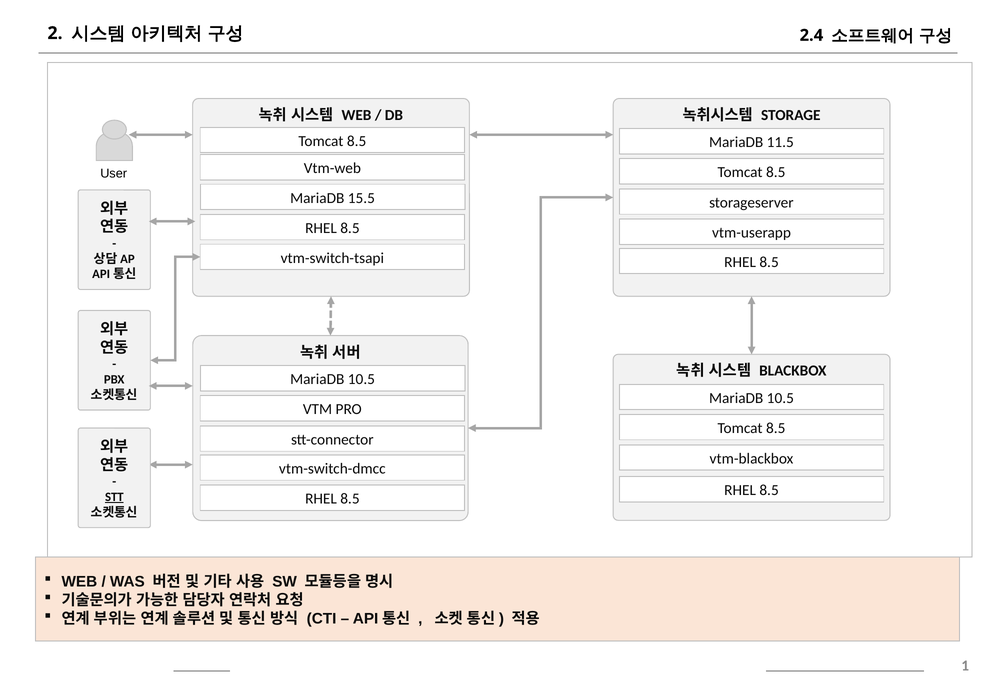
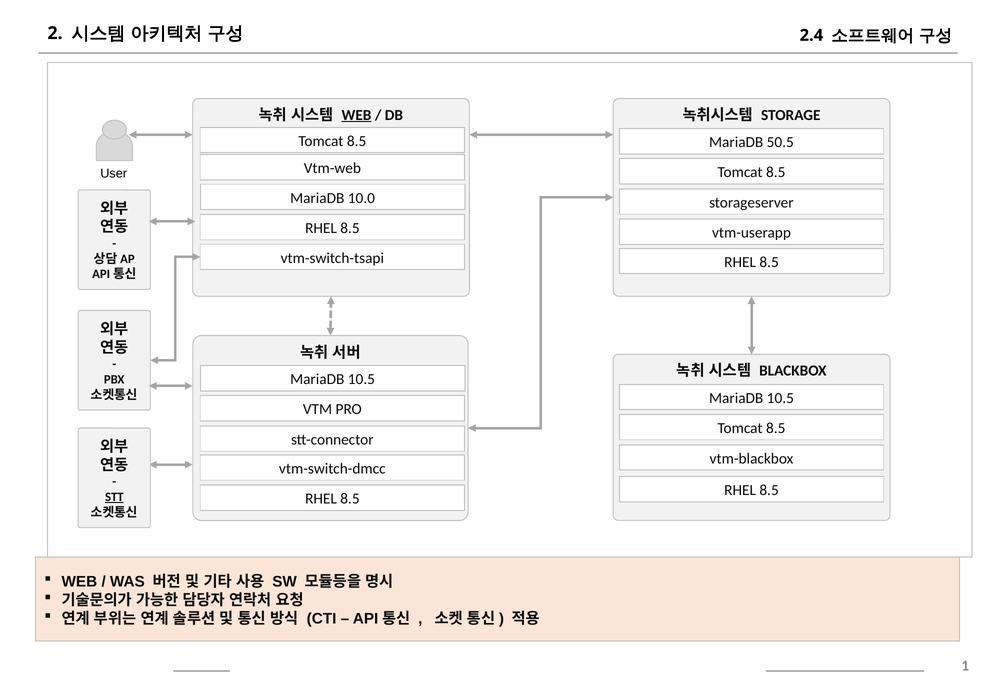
WEB at (356, 115) underline: none -> present
11.5: 11.5 -> 50.5
15.5: 15.5 -> 10.0
